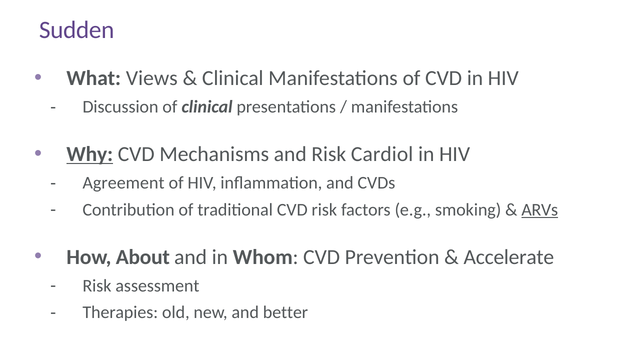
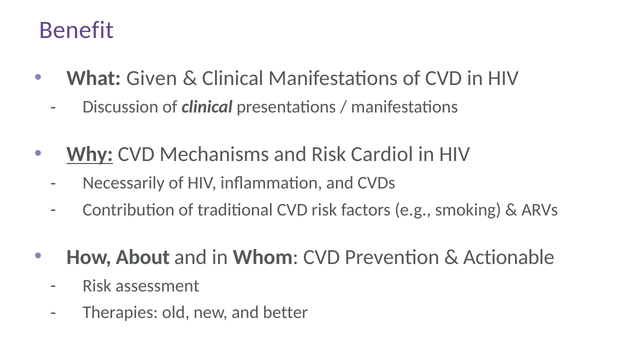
Sudden: Sudden -> Benefit
Views: Views -> Given
Agreement: Agreement -> Necessarily
ARVs underline: present -> none
Accelerate: Accelerate -> Actionable
